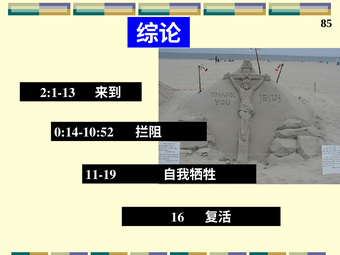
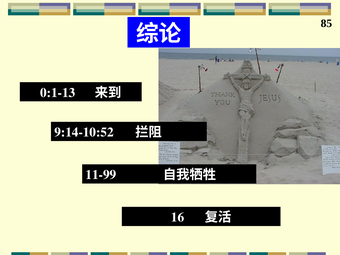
2:1-13: 2:1-13 -> 0:1-13
0:14-10:52: 0:14-10:52 -> 9:14-10:52
11-19: 11-19 -> 11-99
